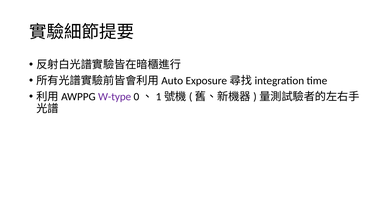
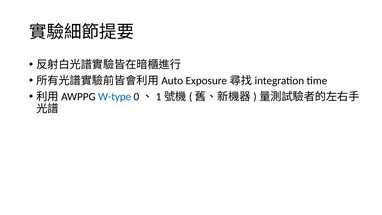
W-type colour: purple -> blue
